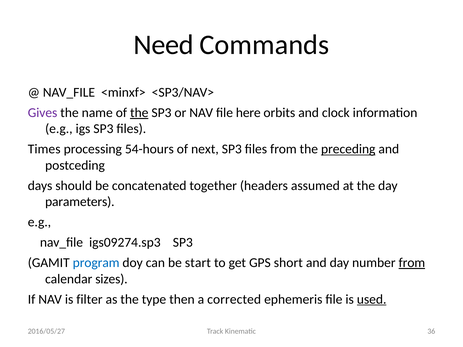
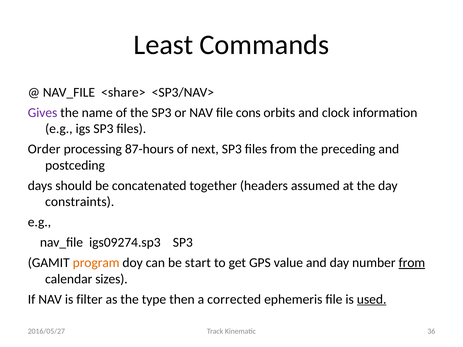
Need: Need -> Least
<minxf>: <minxf> -> <share>
the at (139, 113) underline: present -> none
here: here -> cons
Times: Times -> Order
54-hours: 54-hours -> 87-hours
preceding underline: present -> none
parameters: parameters -> constraints
program colour: blue -> orange
short: short -> value
